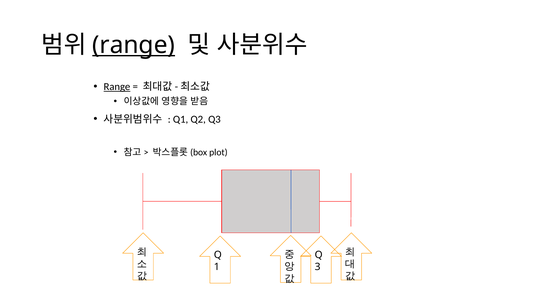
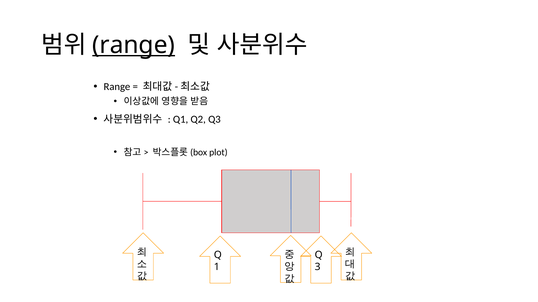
Range at (117, 87) underline: present -> none
